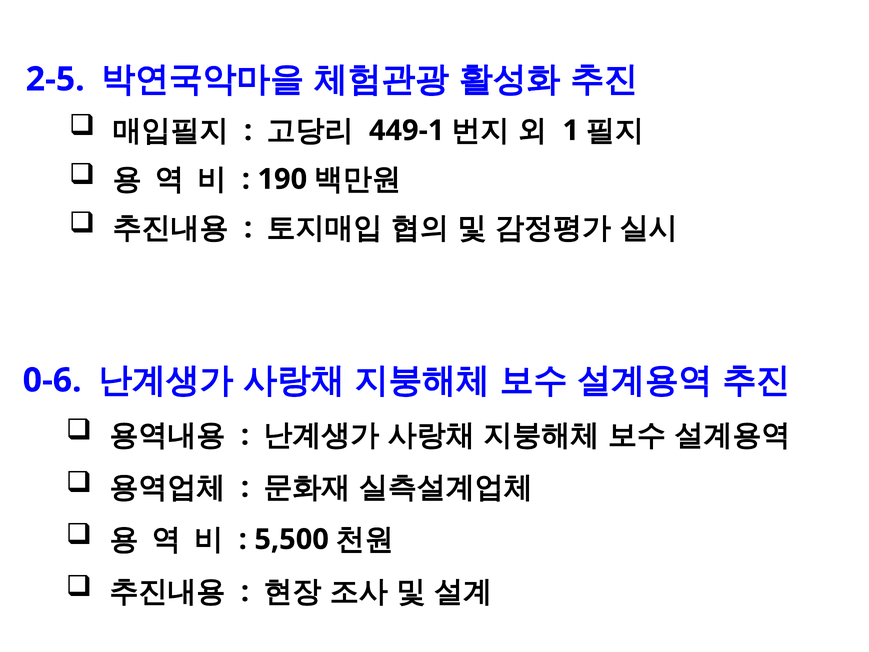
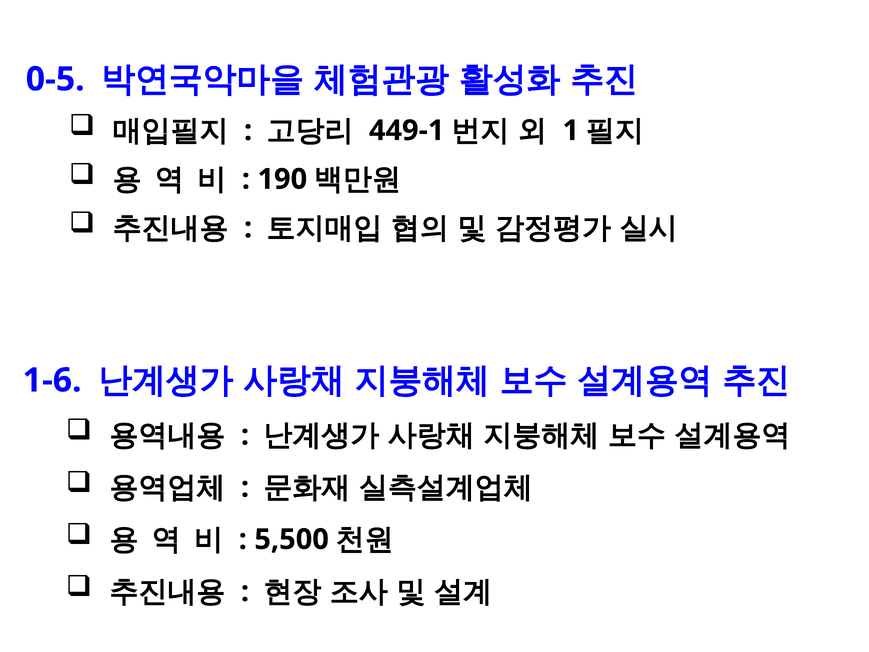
2-5: 2-5 -> 0-5
0-6: 0-6 -> 1-6
